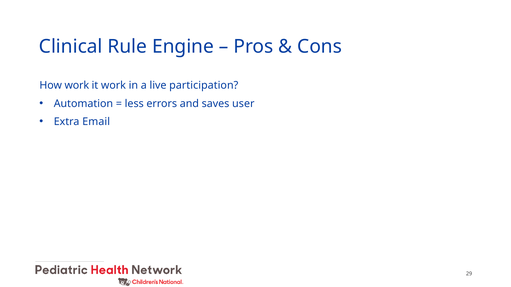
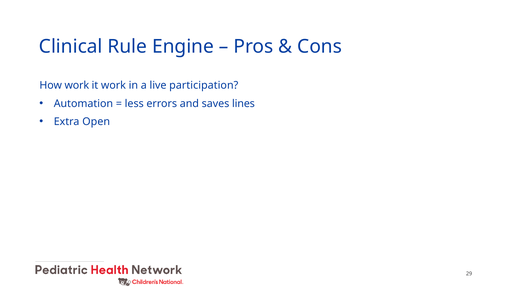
user: user -> lines
Email: Email -> Open
